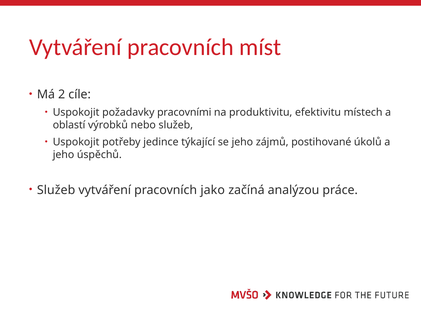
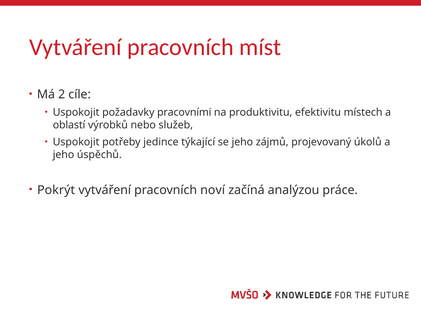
postihované: postihované -> projevovaný
Služeb at (56, 190): Služeb -> Pokrýt
jako: jako -> noví
